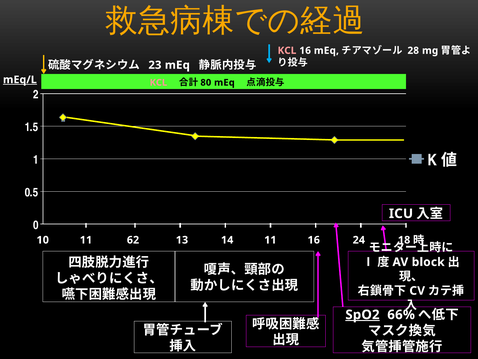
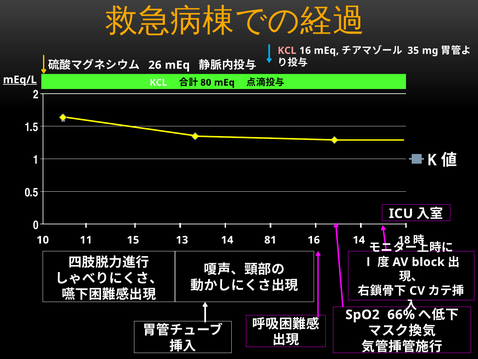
28: 28 -> 35
23: 23 -> 26
KCL at (158, 82) colour: pink -> white
62: 62 -> 15
14 11: 11 -> 81
16 24: 24 -> 14
SpO2 underline: present -> none
